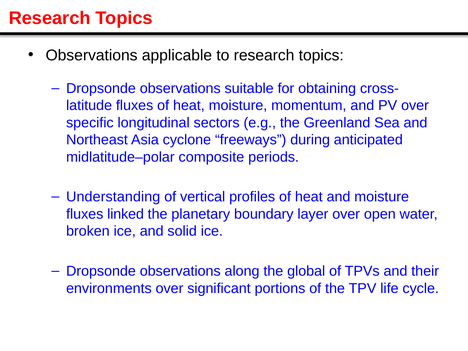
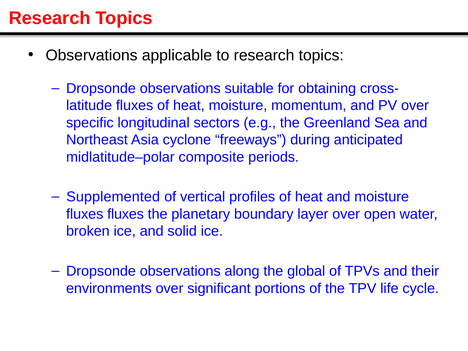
Understanding: Understanding -> Supplemented
fluxes linked: linked -> fluxes
